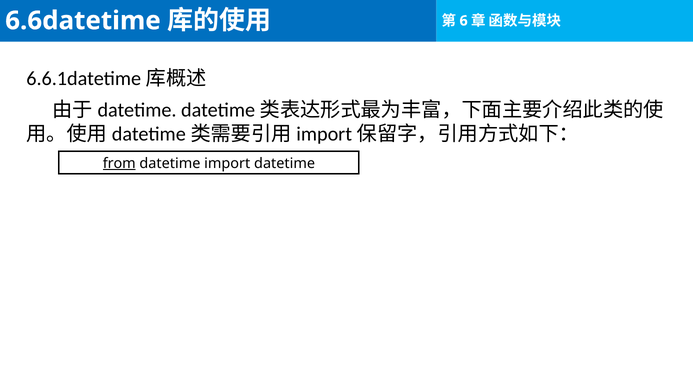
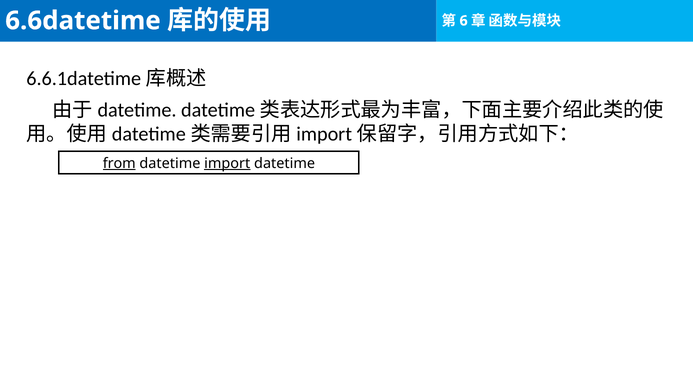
import underline: none -> present
